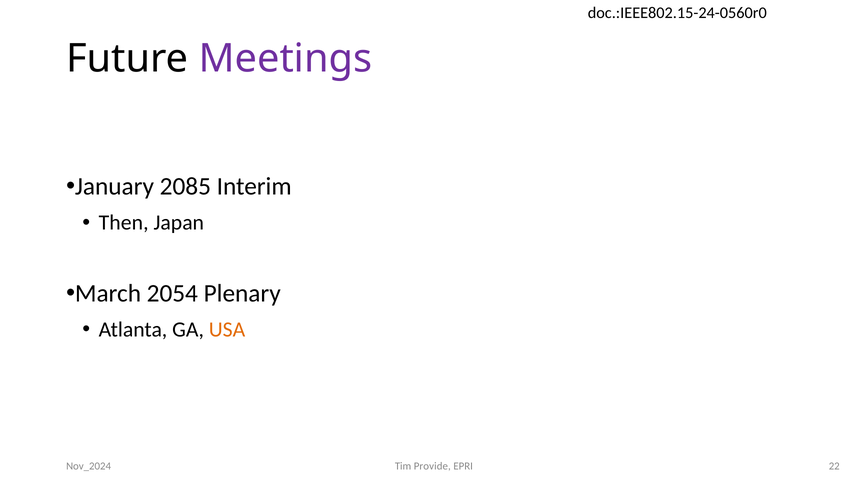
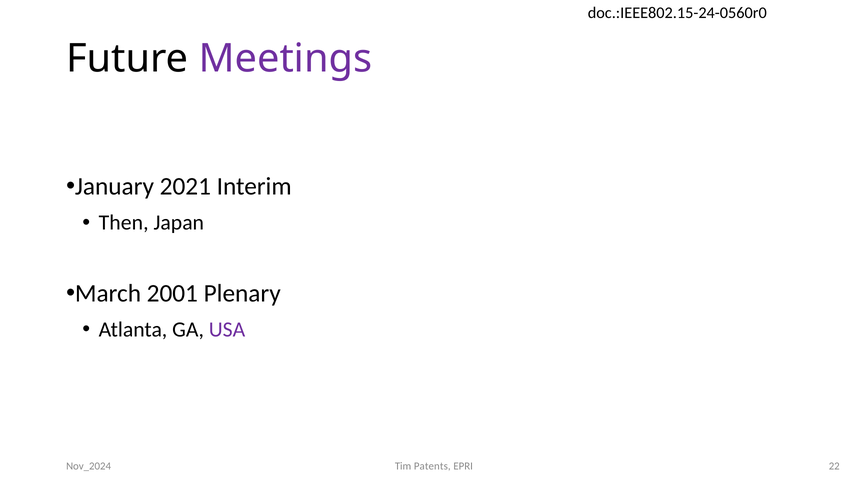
2085: 2085 -> 2021
2054: 2054 -> 2001
USA colour: orange -> purple
Provide: Provide -> Patents
